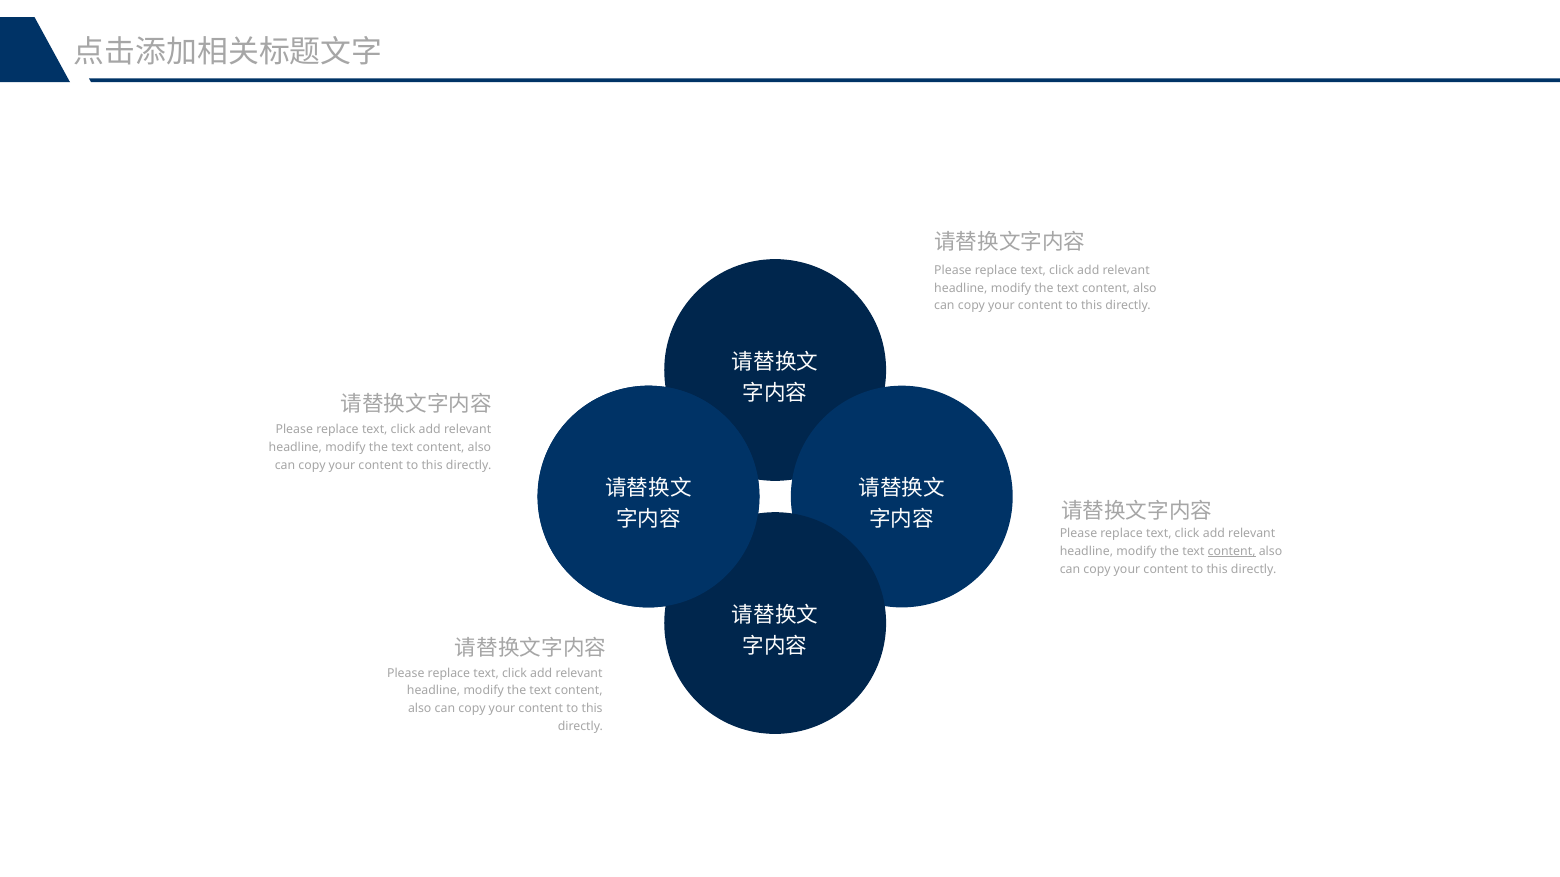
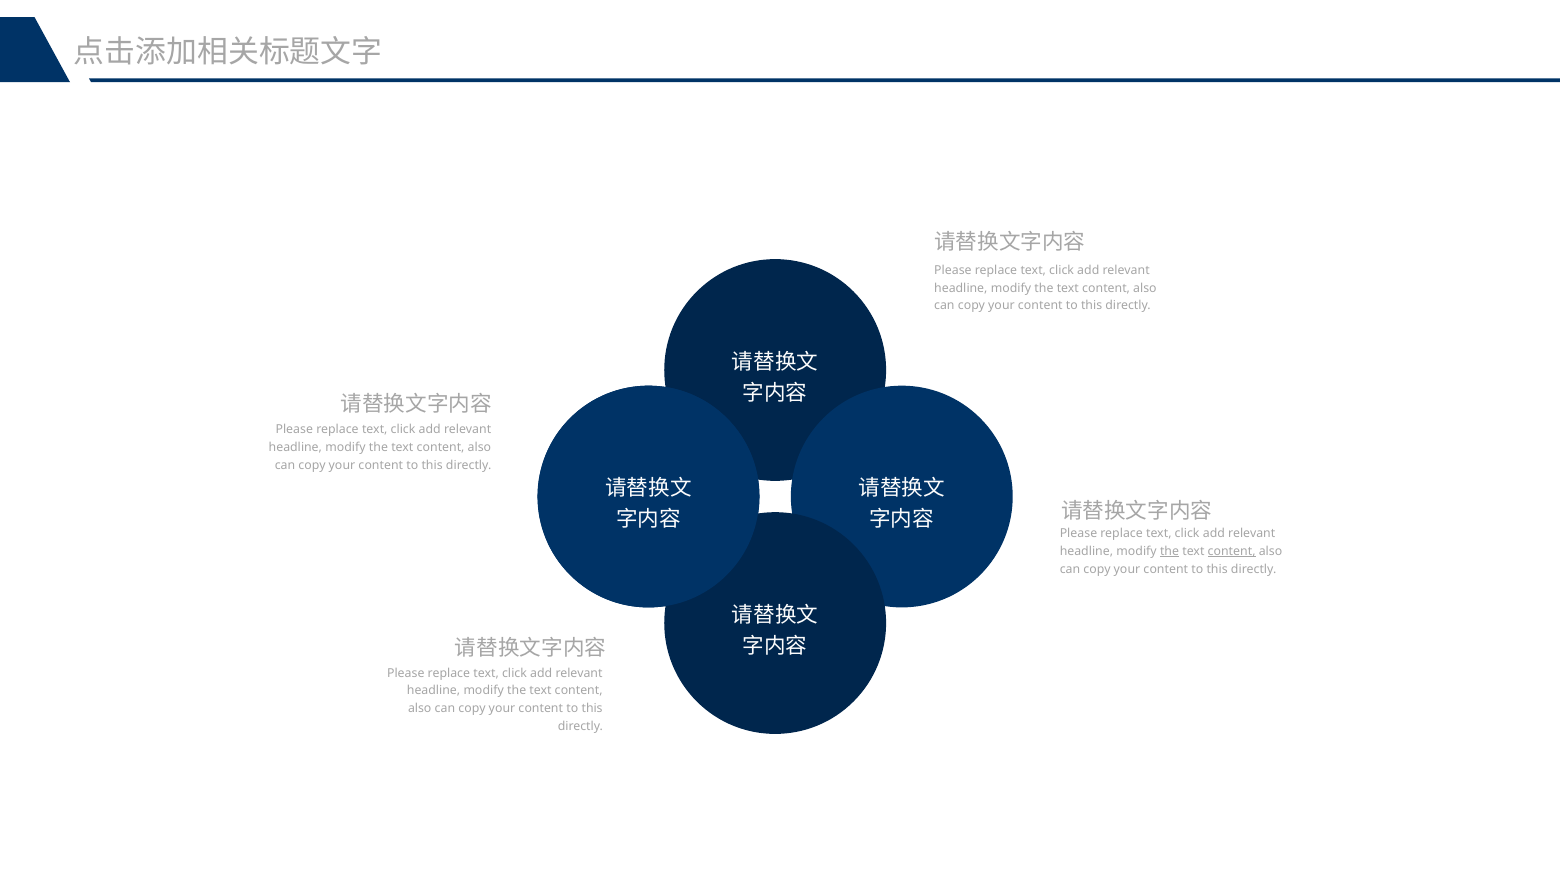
the at (1170, 552) underline: none -> present
